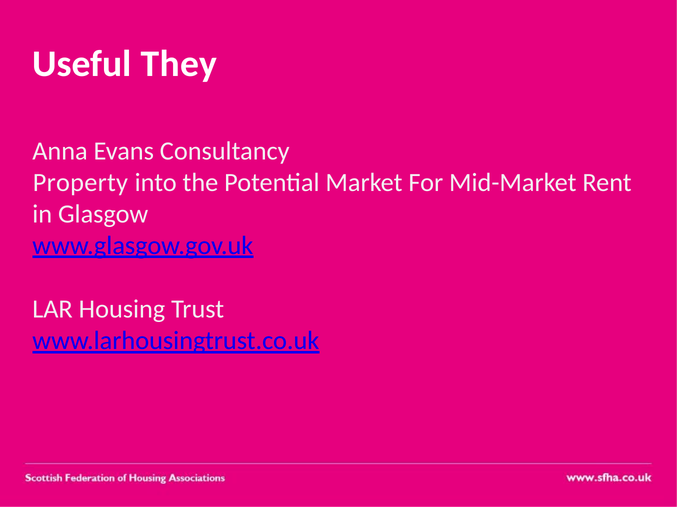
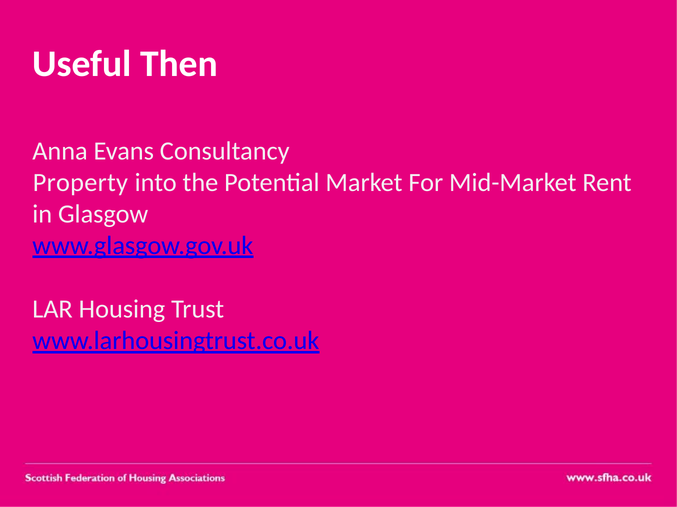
They: They -> Then
